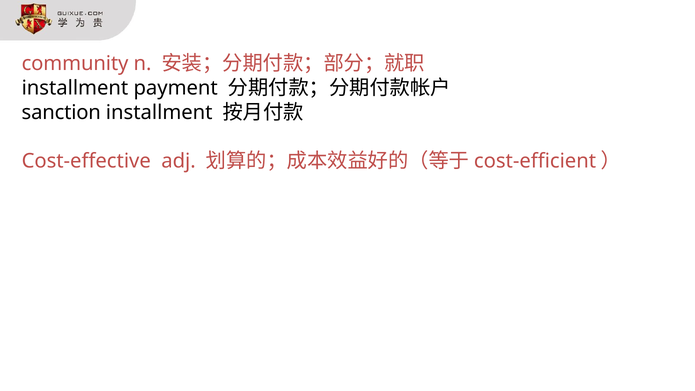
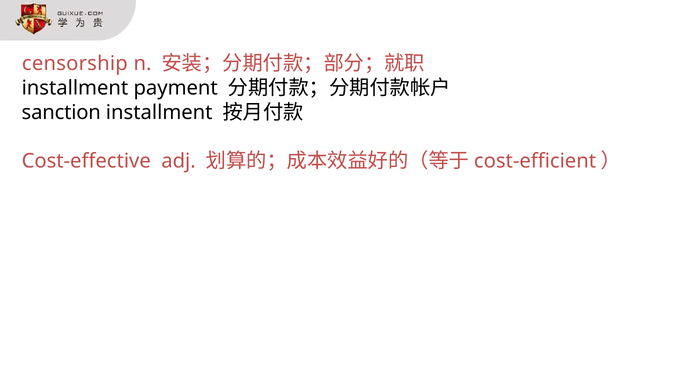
community: community -> censorship
